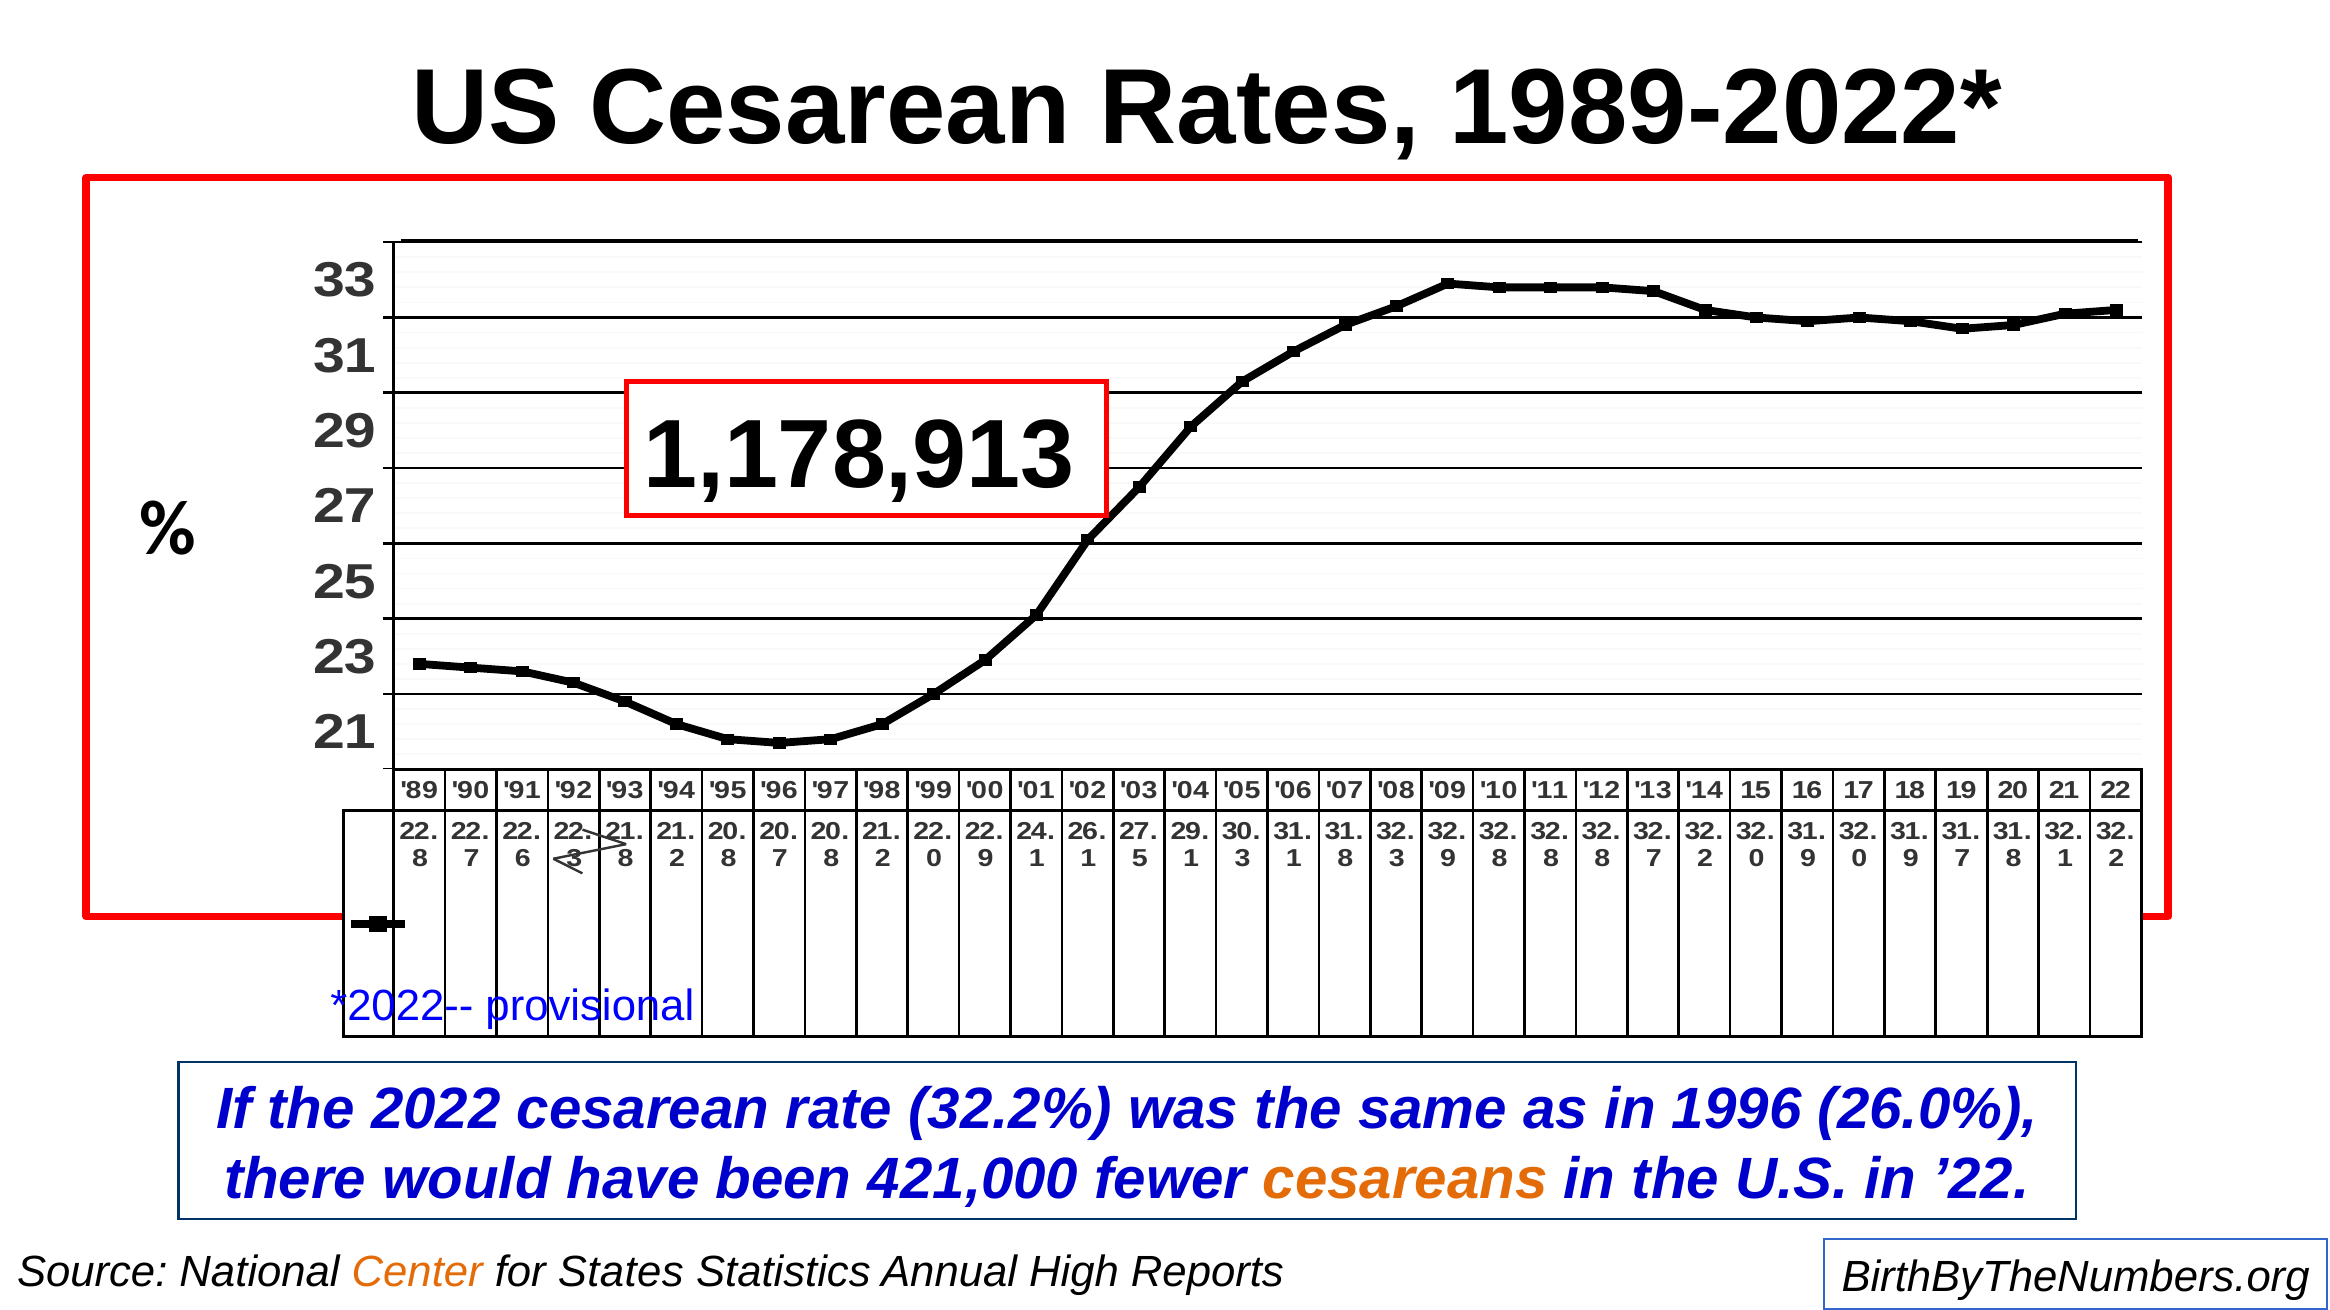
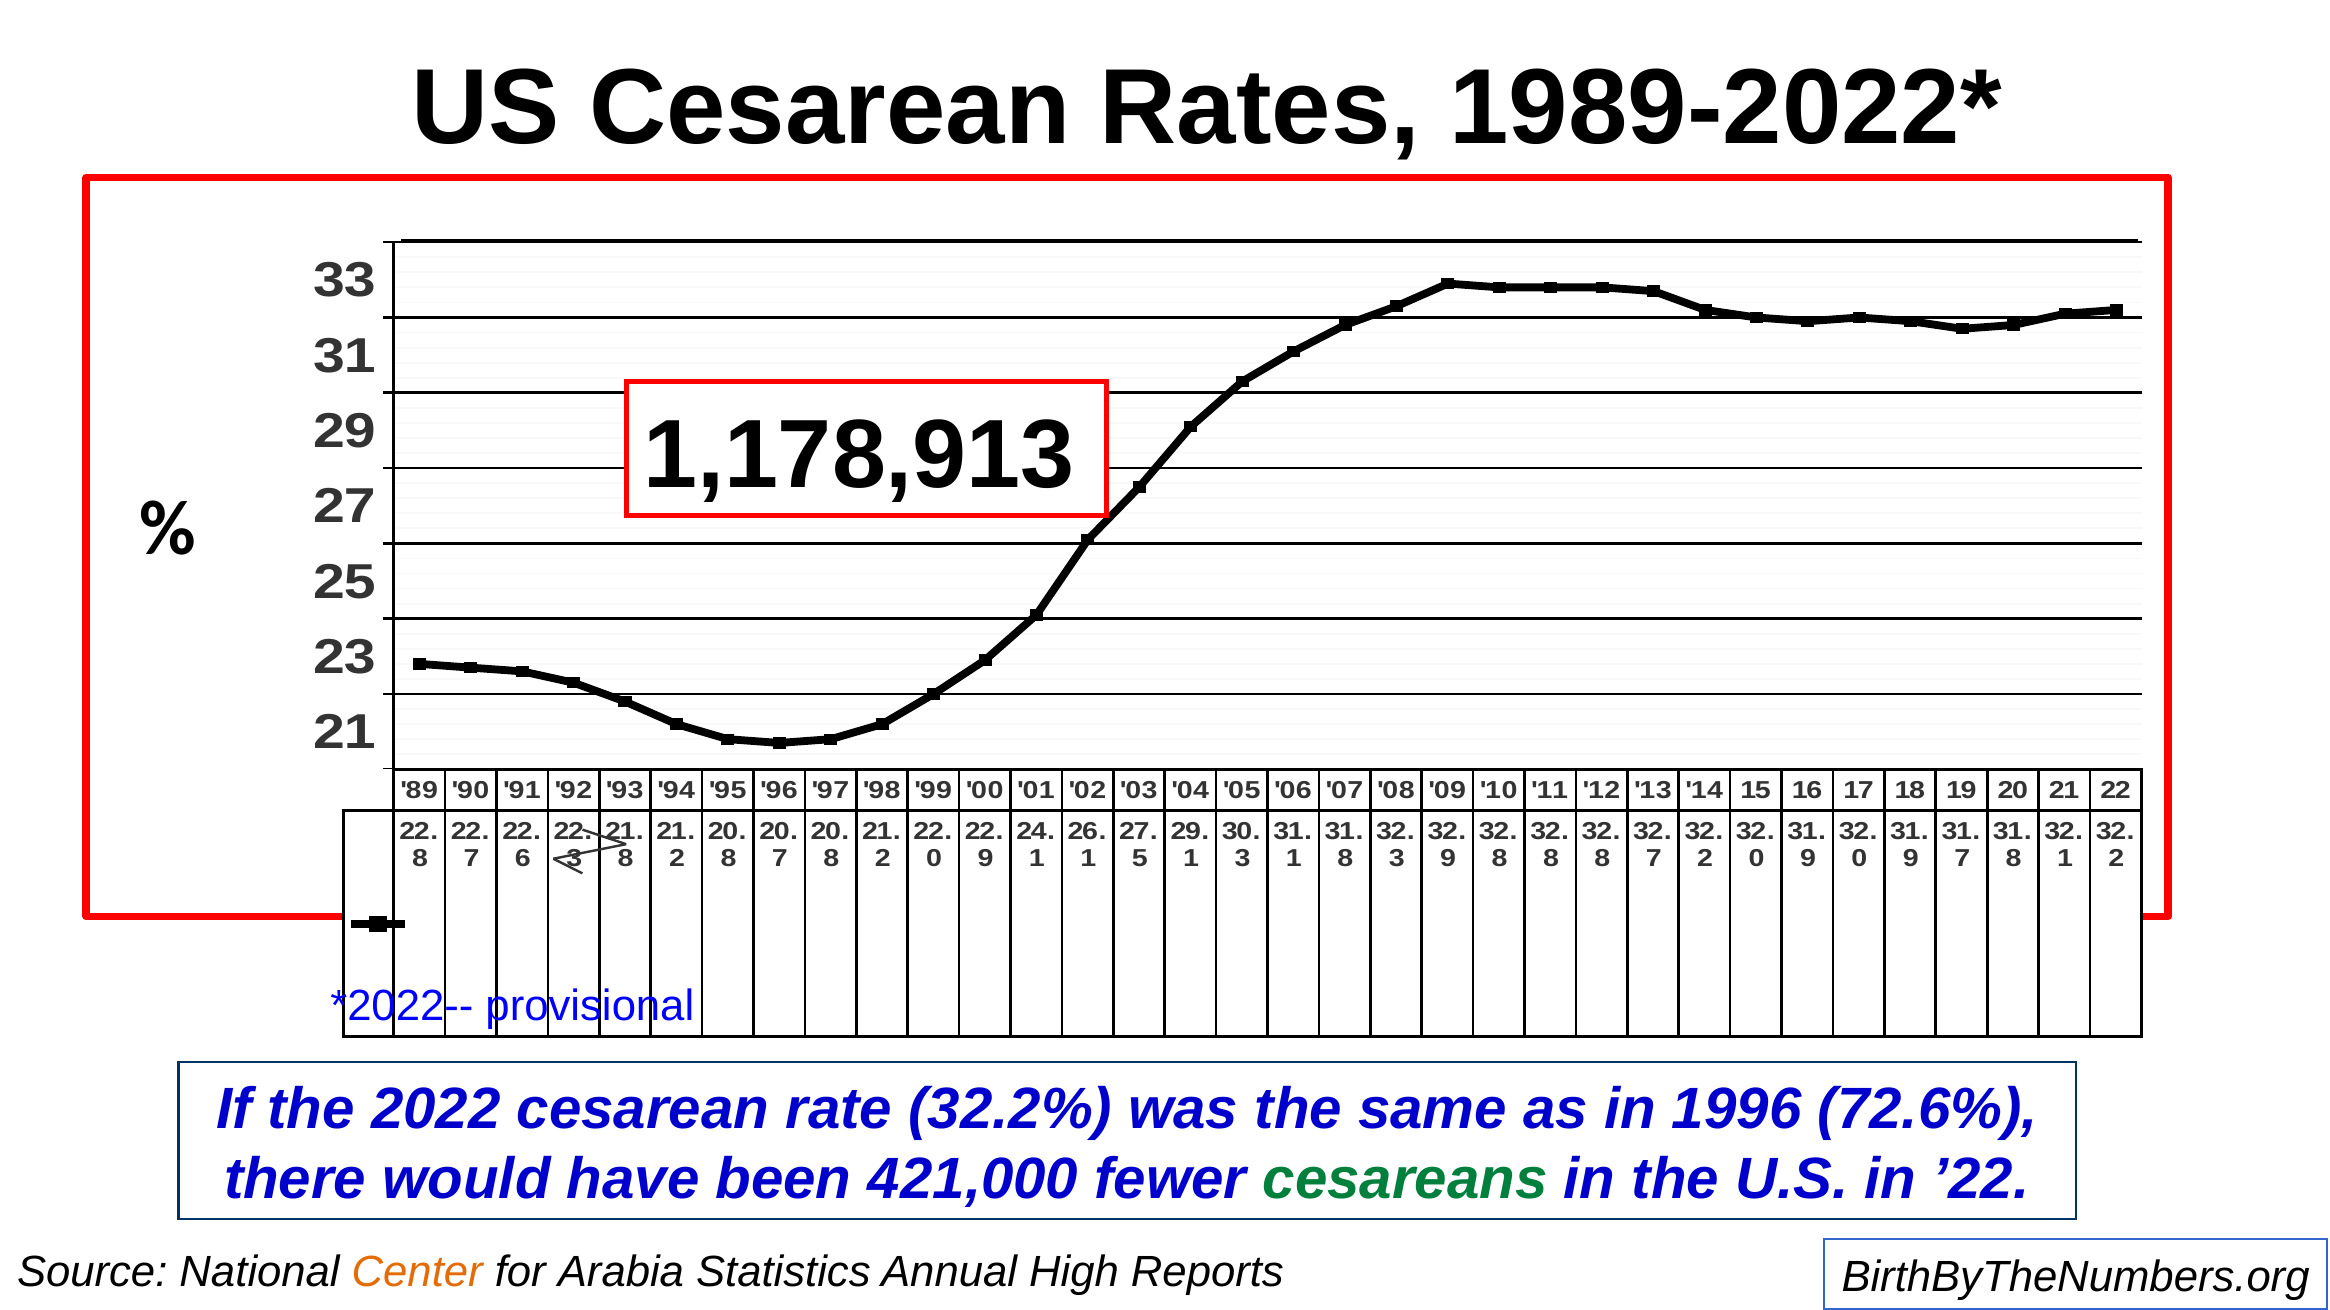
26.0%: 26.0% -> 72.6%
cesareans colour: orange -> green
States: States -> Arabia
